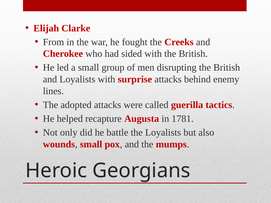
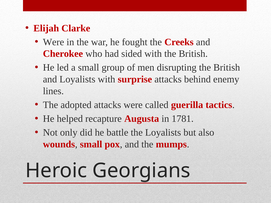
From at (54, 42): From -> Were
